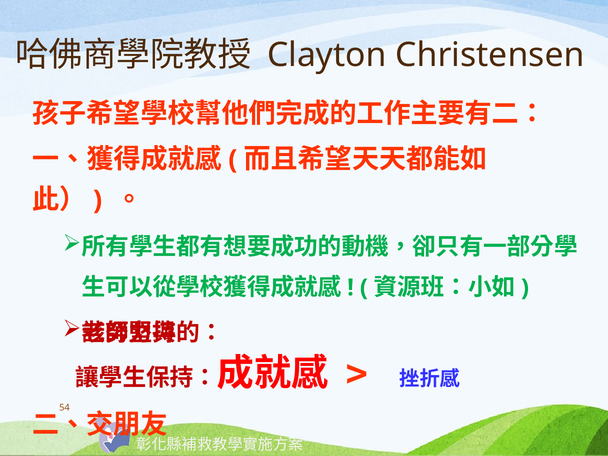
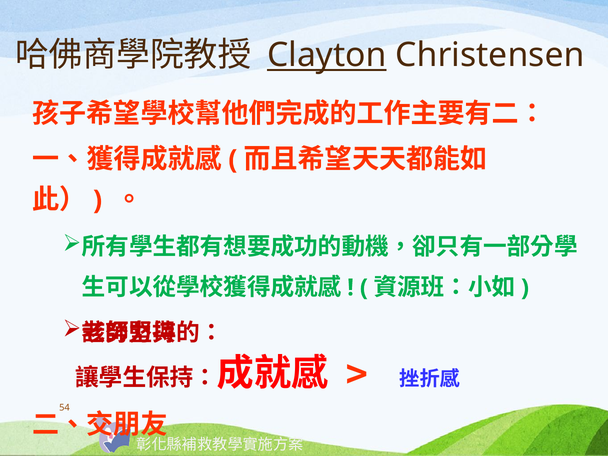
Clayton underline: none -> present
